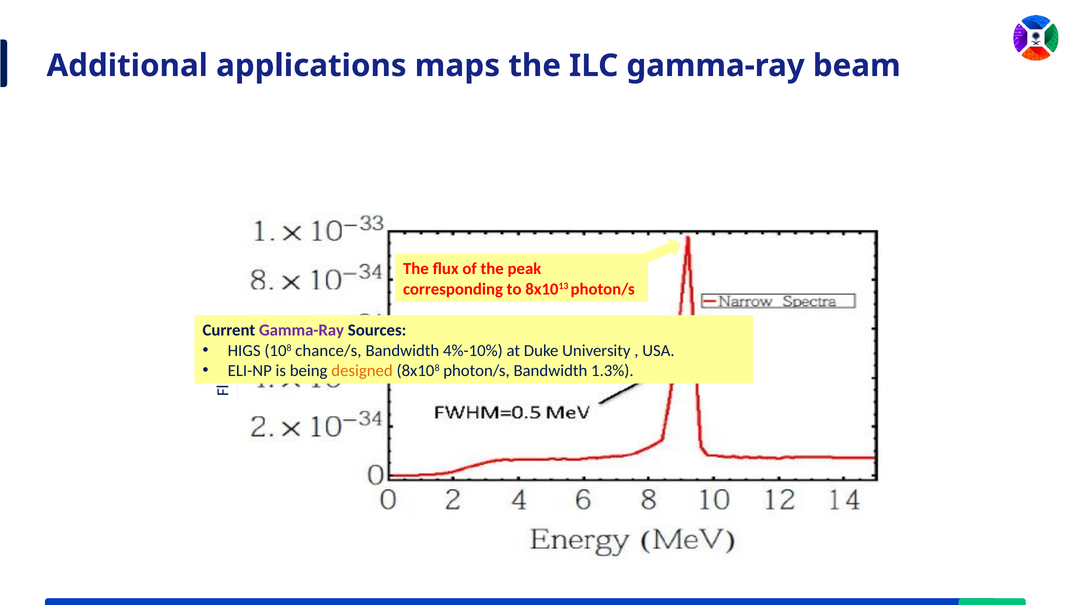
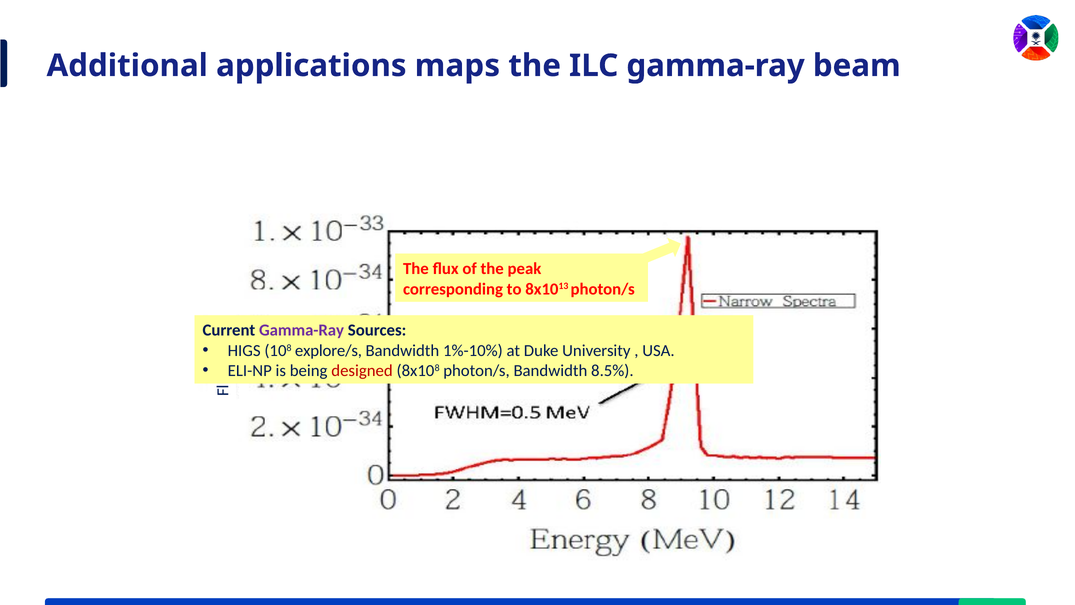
chance/s: chance/s -> explore/s
4%-10%: 4%-10% -> 1%-10%
designed colour: orange -> red
1.3%: 1.3% -> 8.5%
